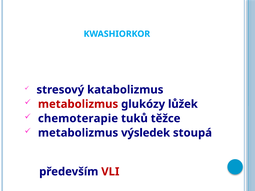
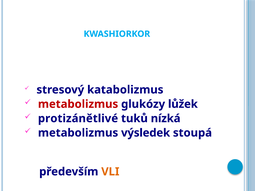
chemoterapie: chemoterapie -> protizánětlivé
těžce: těžce -> nízká
VLI colour: red -> orange
